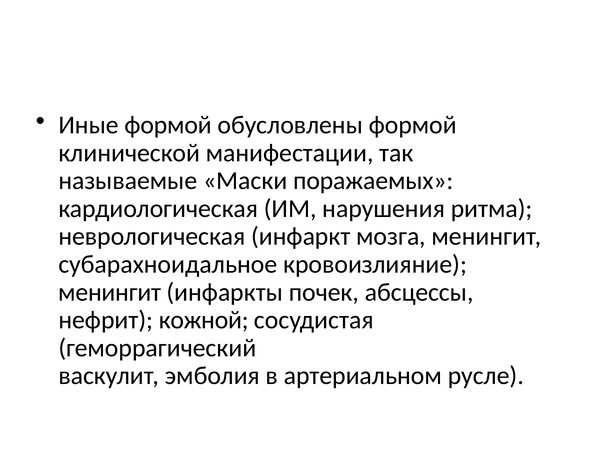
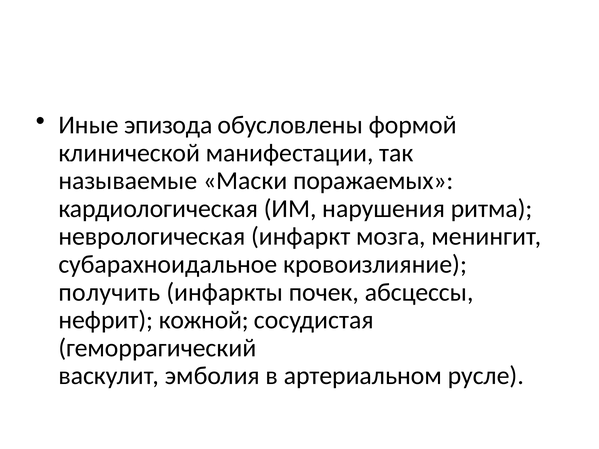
Иные формой: формой -> эпизода
менингит at (110, 292): менингит -> получить
